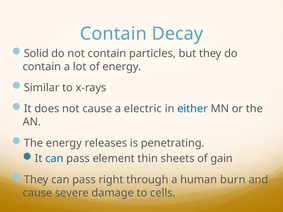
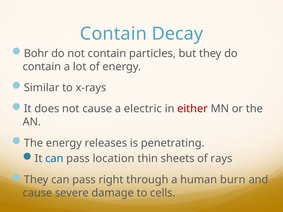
Solid: Solid -> Bohr
either colour: blue -> red
element: element -> location
gain: gain -> rays
